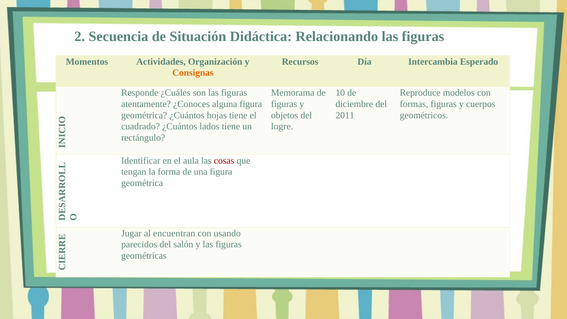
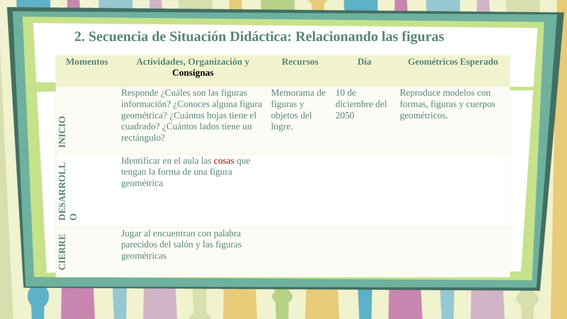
Día Intercambia: Intercambia -> Geométricos
Consignas colour: orange -> black
atentamente: atentamente -> información
2011: 2011 -> 2050
usando: usando -> palabra
